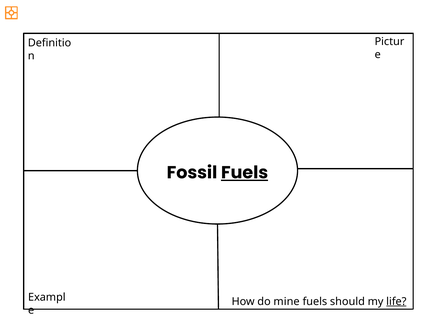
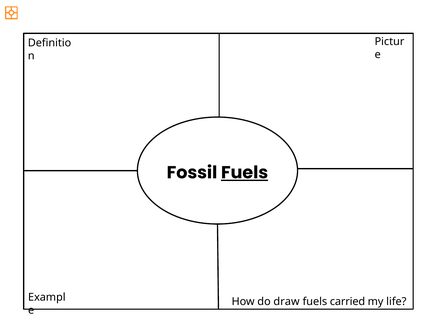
mine: mine -> draw
should: should -> carried
life underline: present -> none
